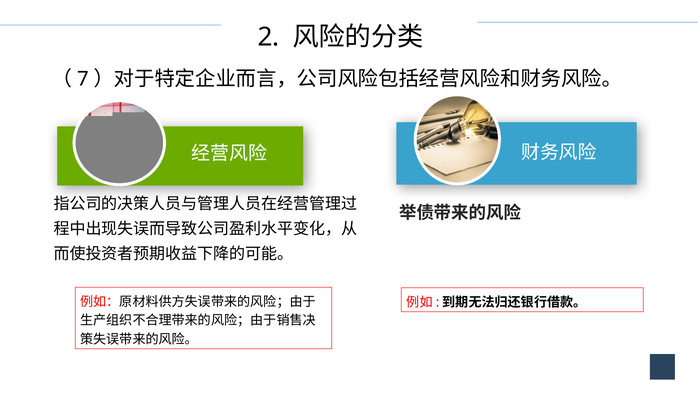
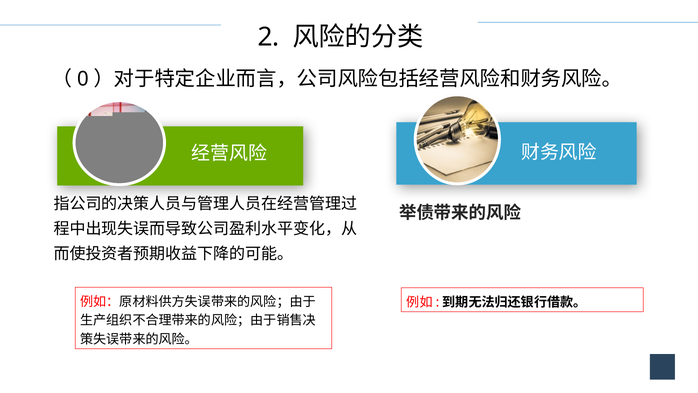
7: 7 -> 0
